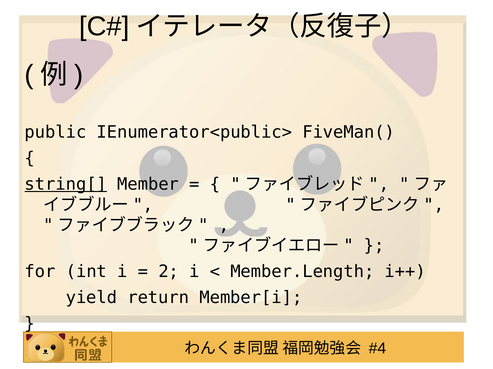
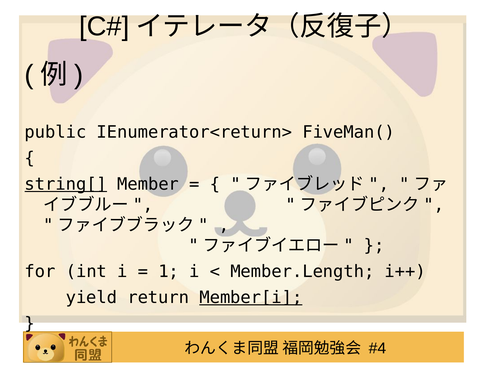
IEnumerator<public>: IEnumerator<public> -> IEnumerator<return>
2: 2 -> 1
Member[i underline: none -> present
